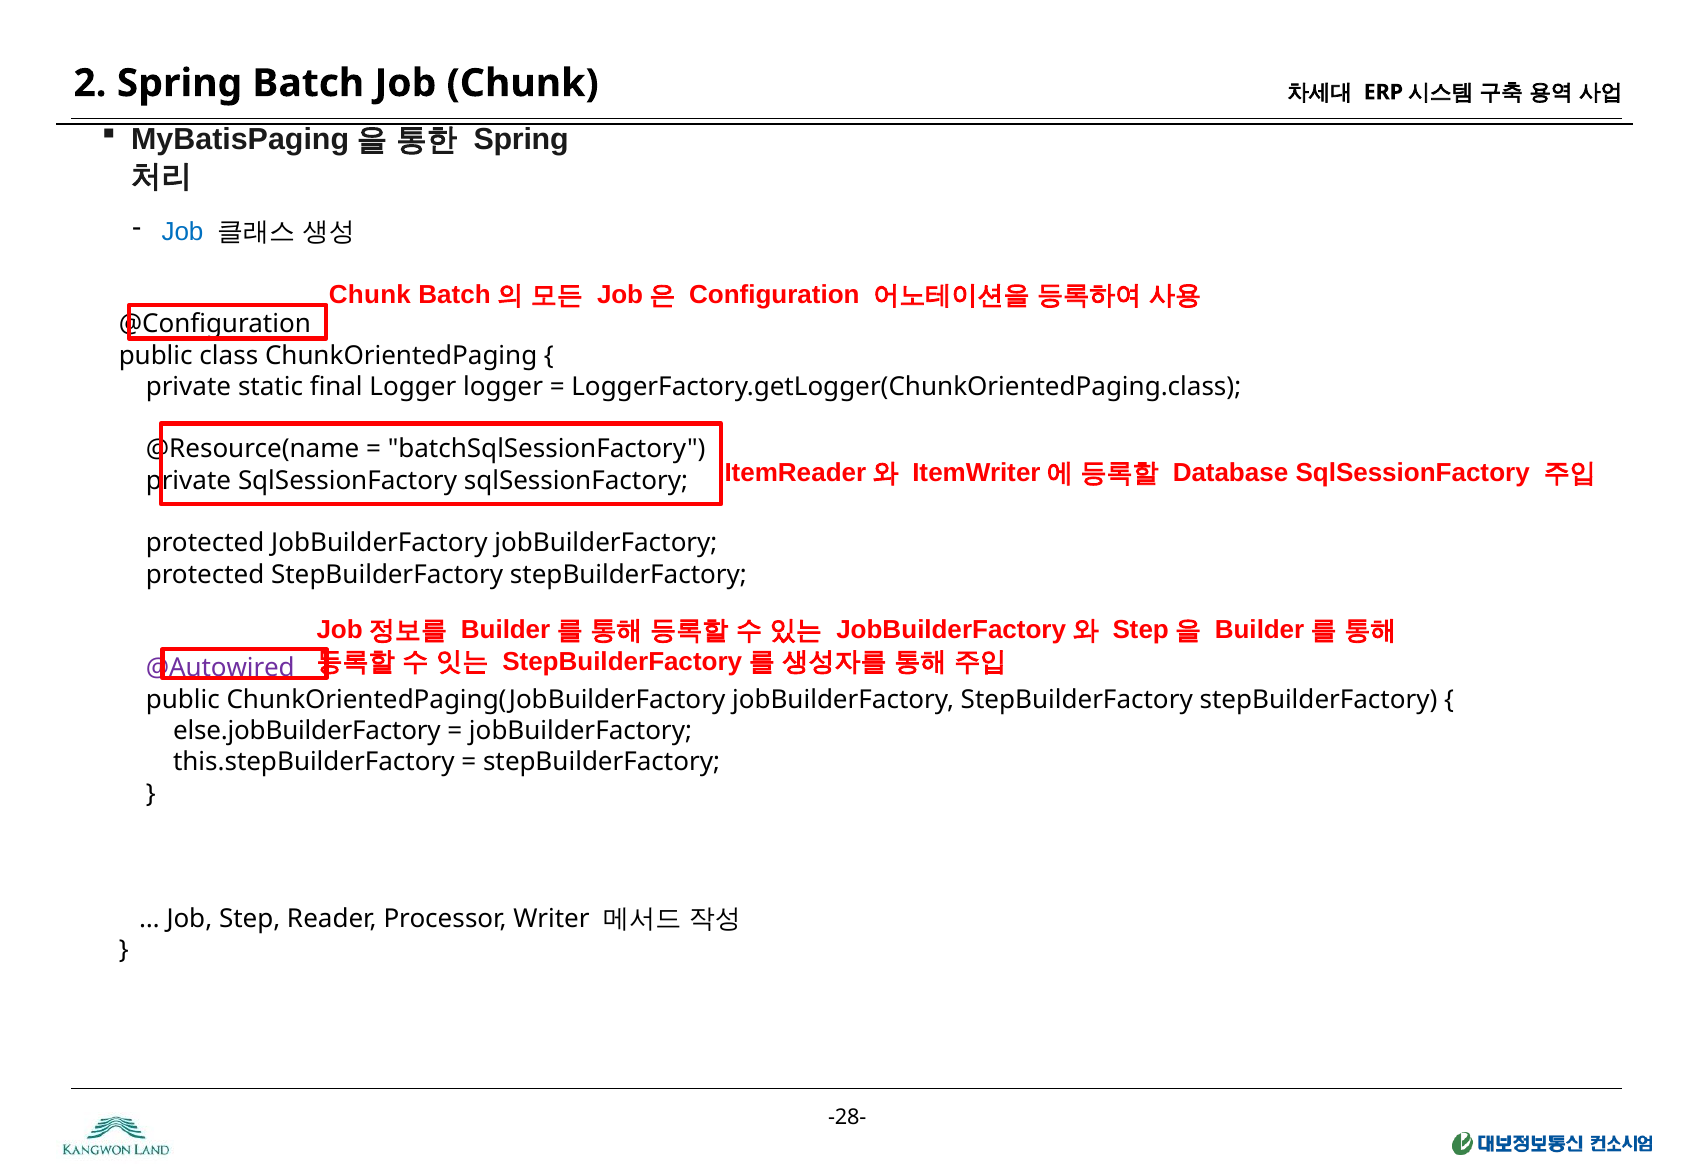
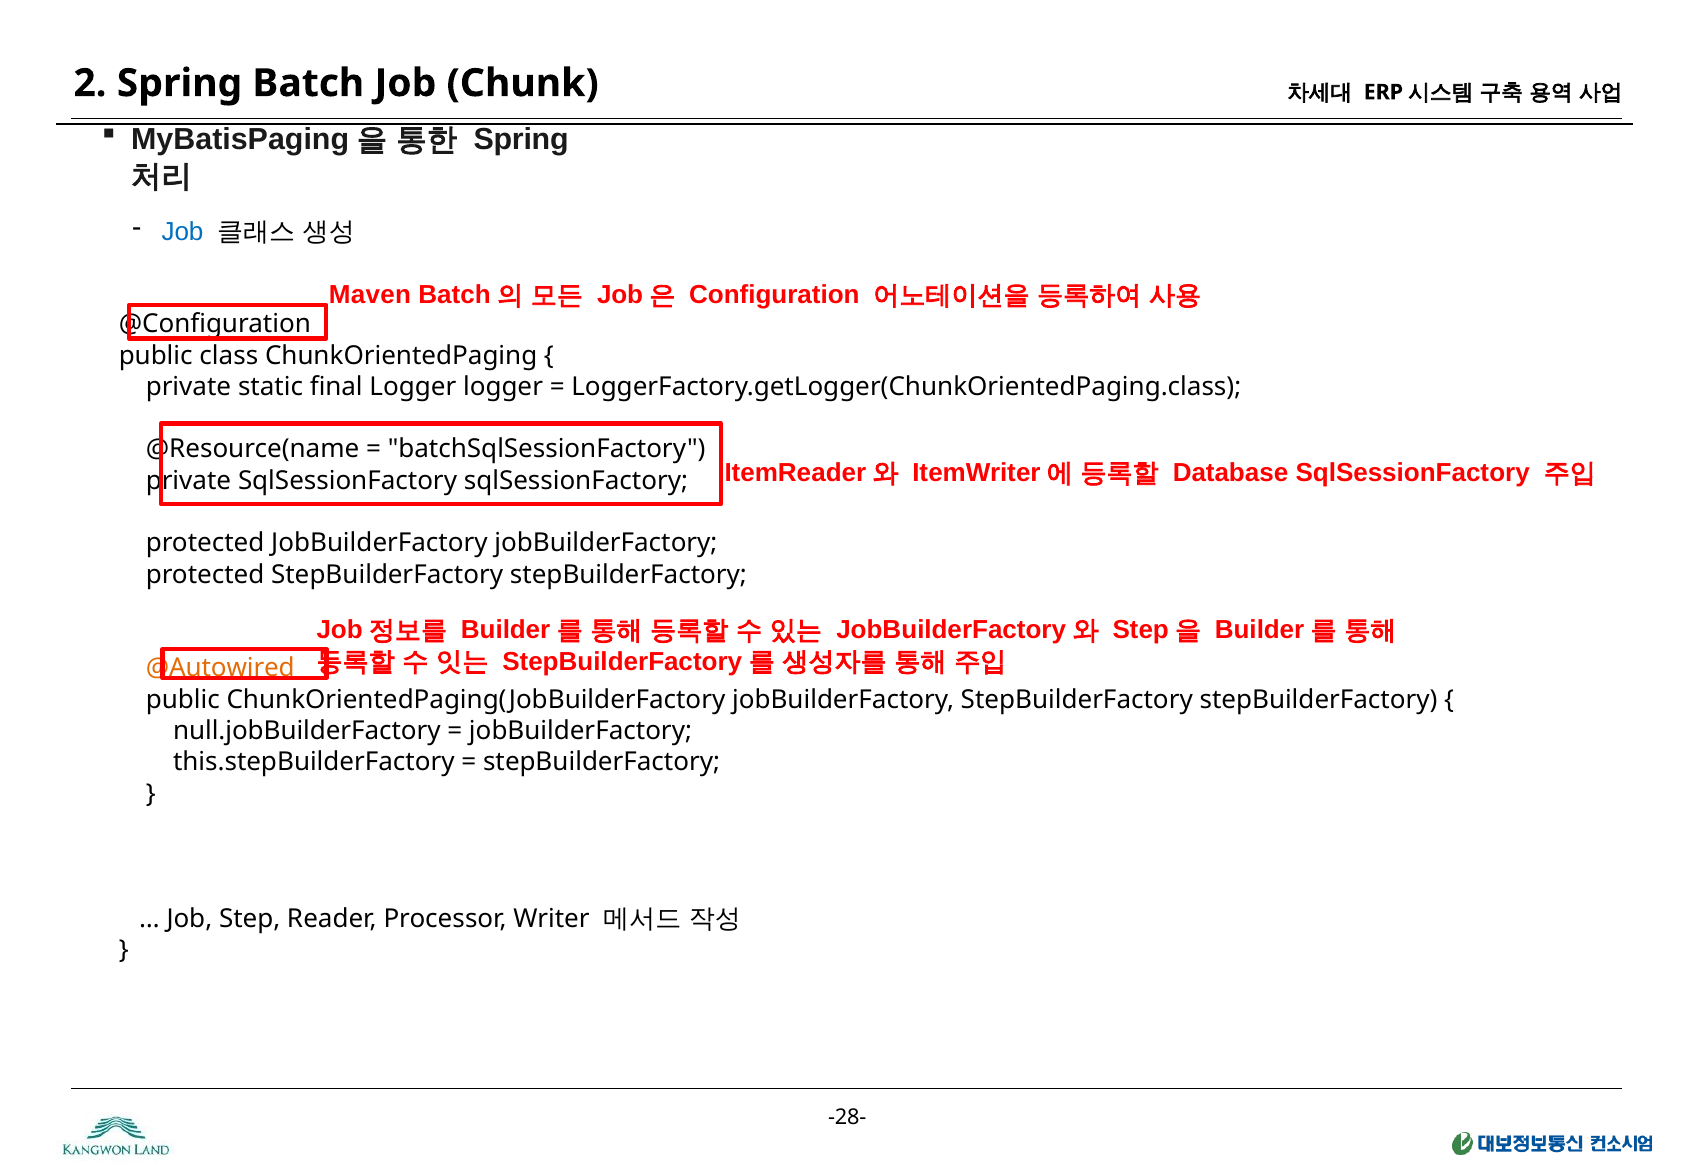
Chunk at (370, 295): Chunk -> Maven
@Autowired colour: purple -> orange
else.jobBuilderFactory: else.jobBuilderFactory -> null.jobBuilderFactory
